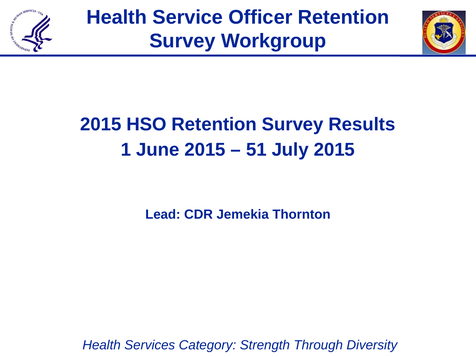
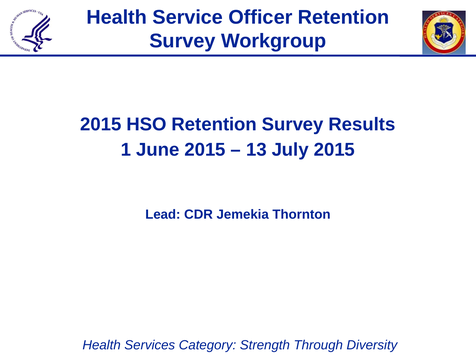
51: 51 -> 13
